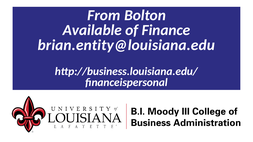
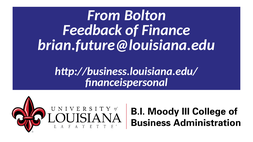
Available: Available -> Feedback
brian.entity@louisiana.edu: brian.entity@louisiana.edu -> brian.future@louisiana.edu
